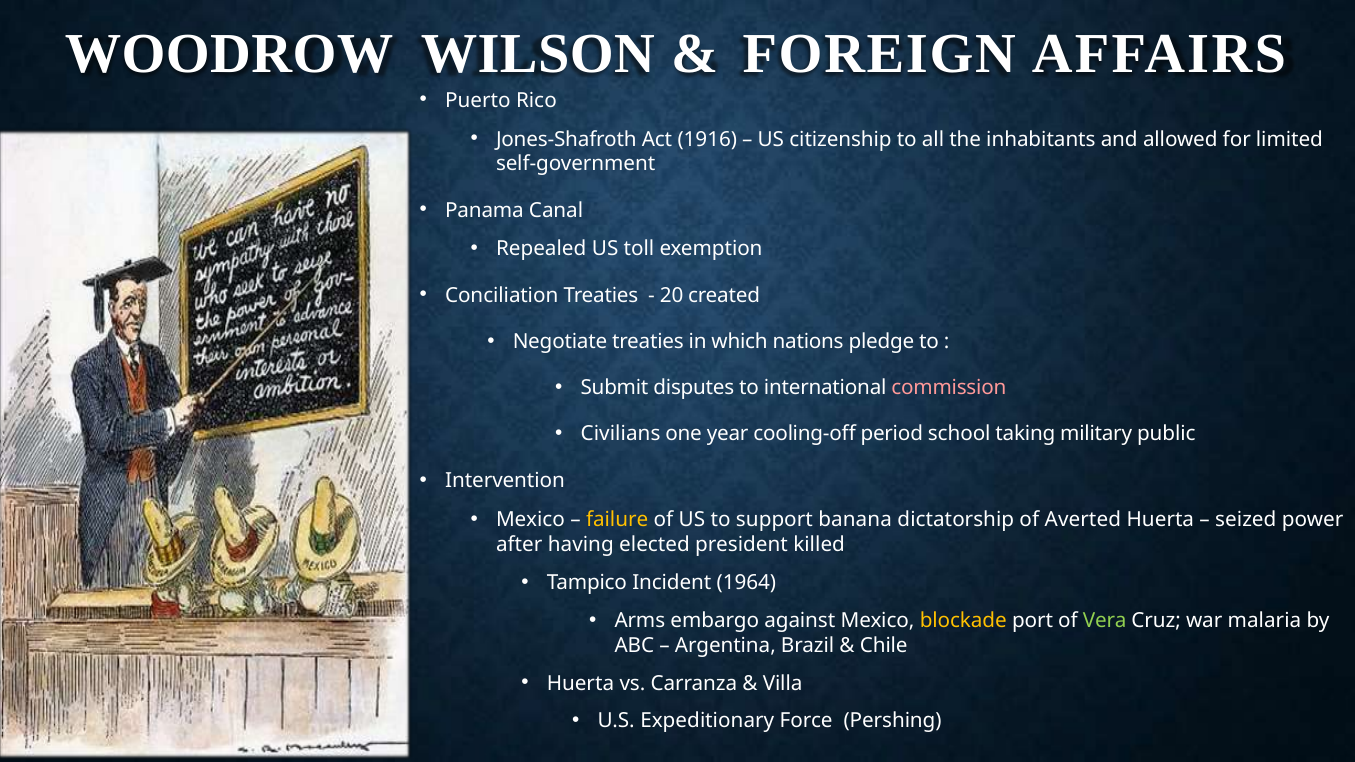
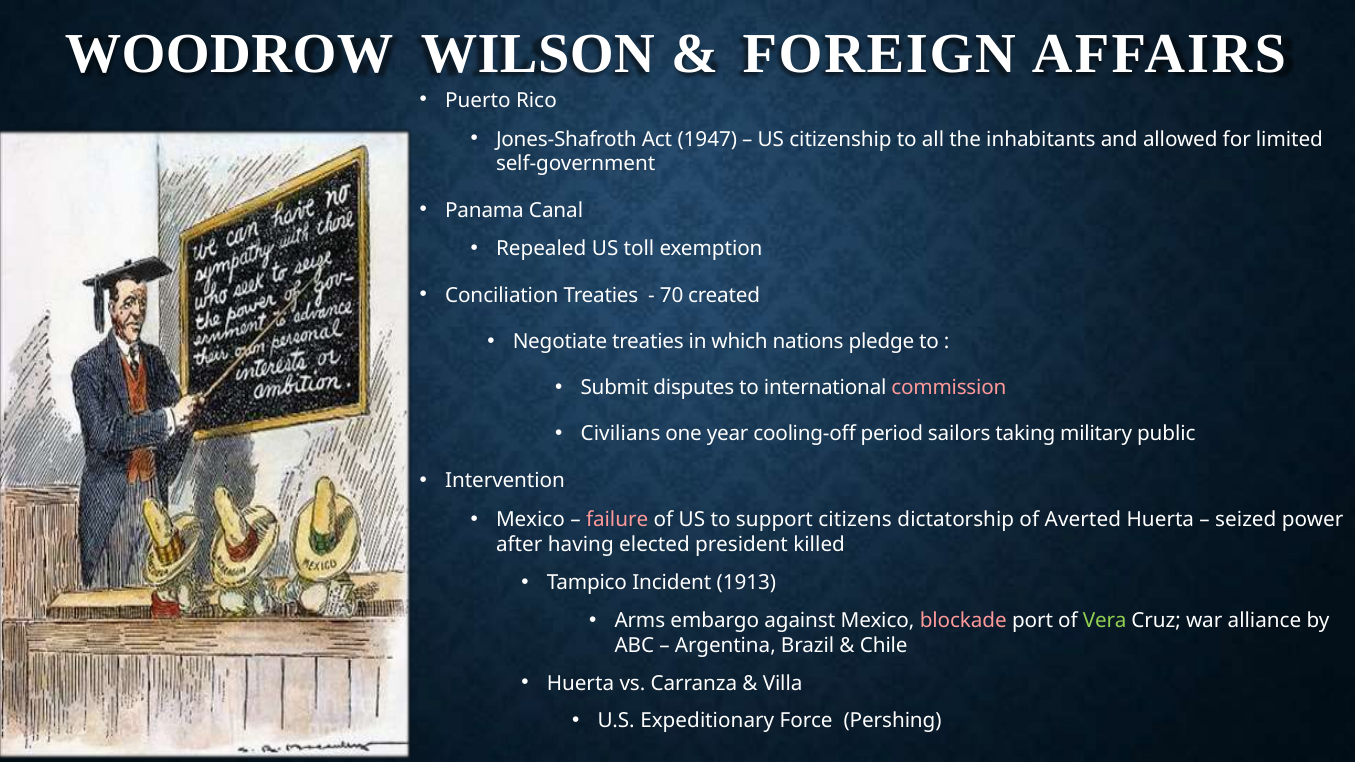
1916: 1916 -> 1947
20: 20 -> 70
school: school -> sailors
failure colour: yellow -> pink
banana: banana -> citizens
1964: 1964 -> 1913
blockade colour: yellow -> pink
malaria: malaria -> alliance
